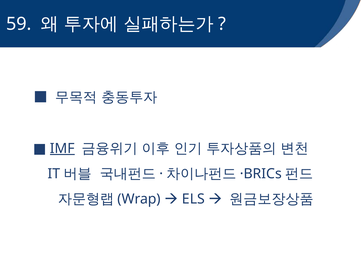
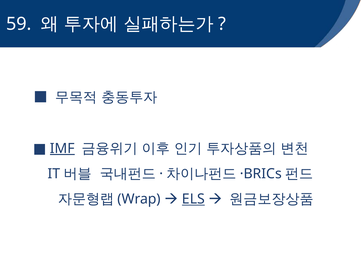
ELS underline: none -> present
